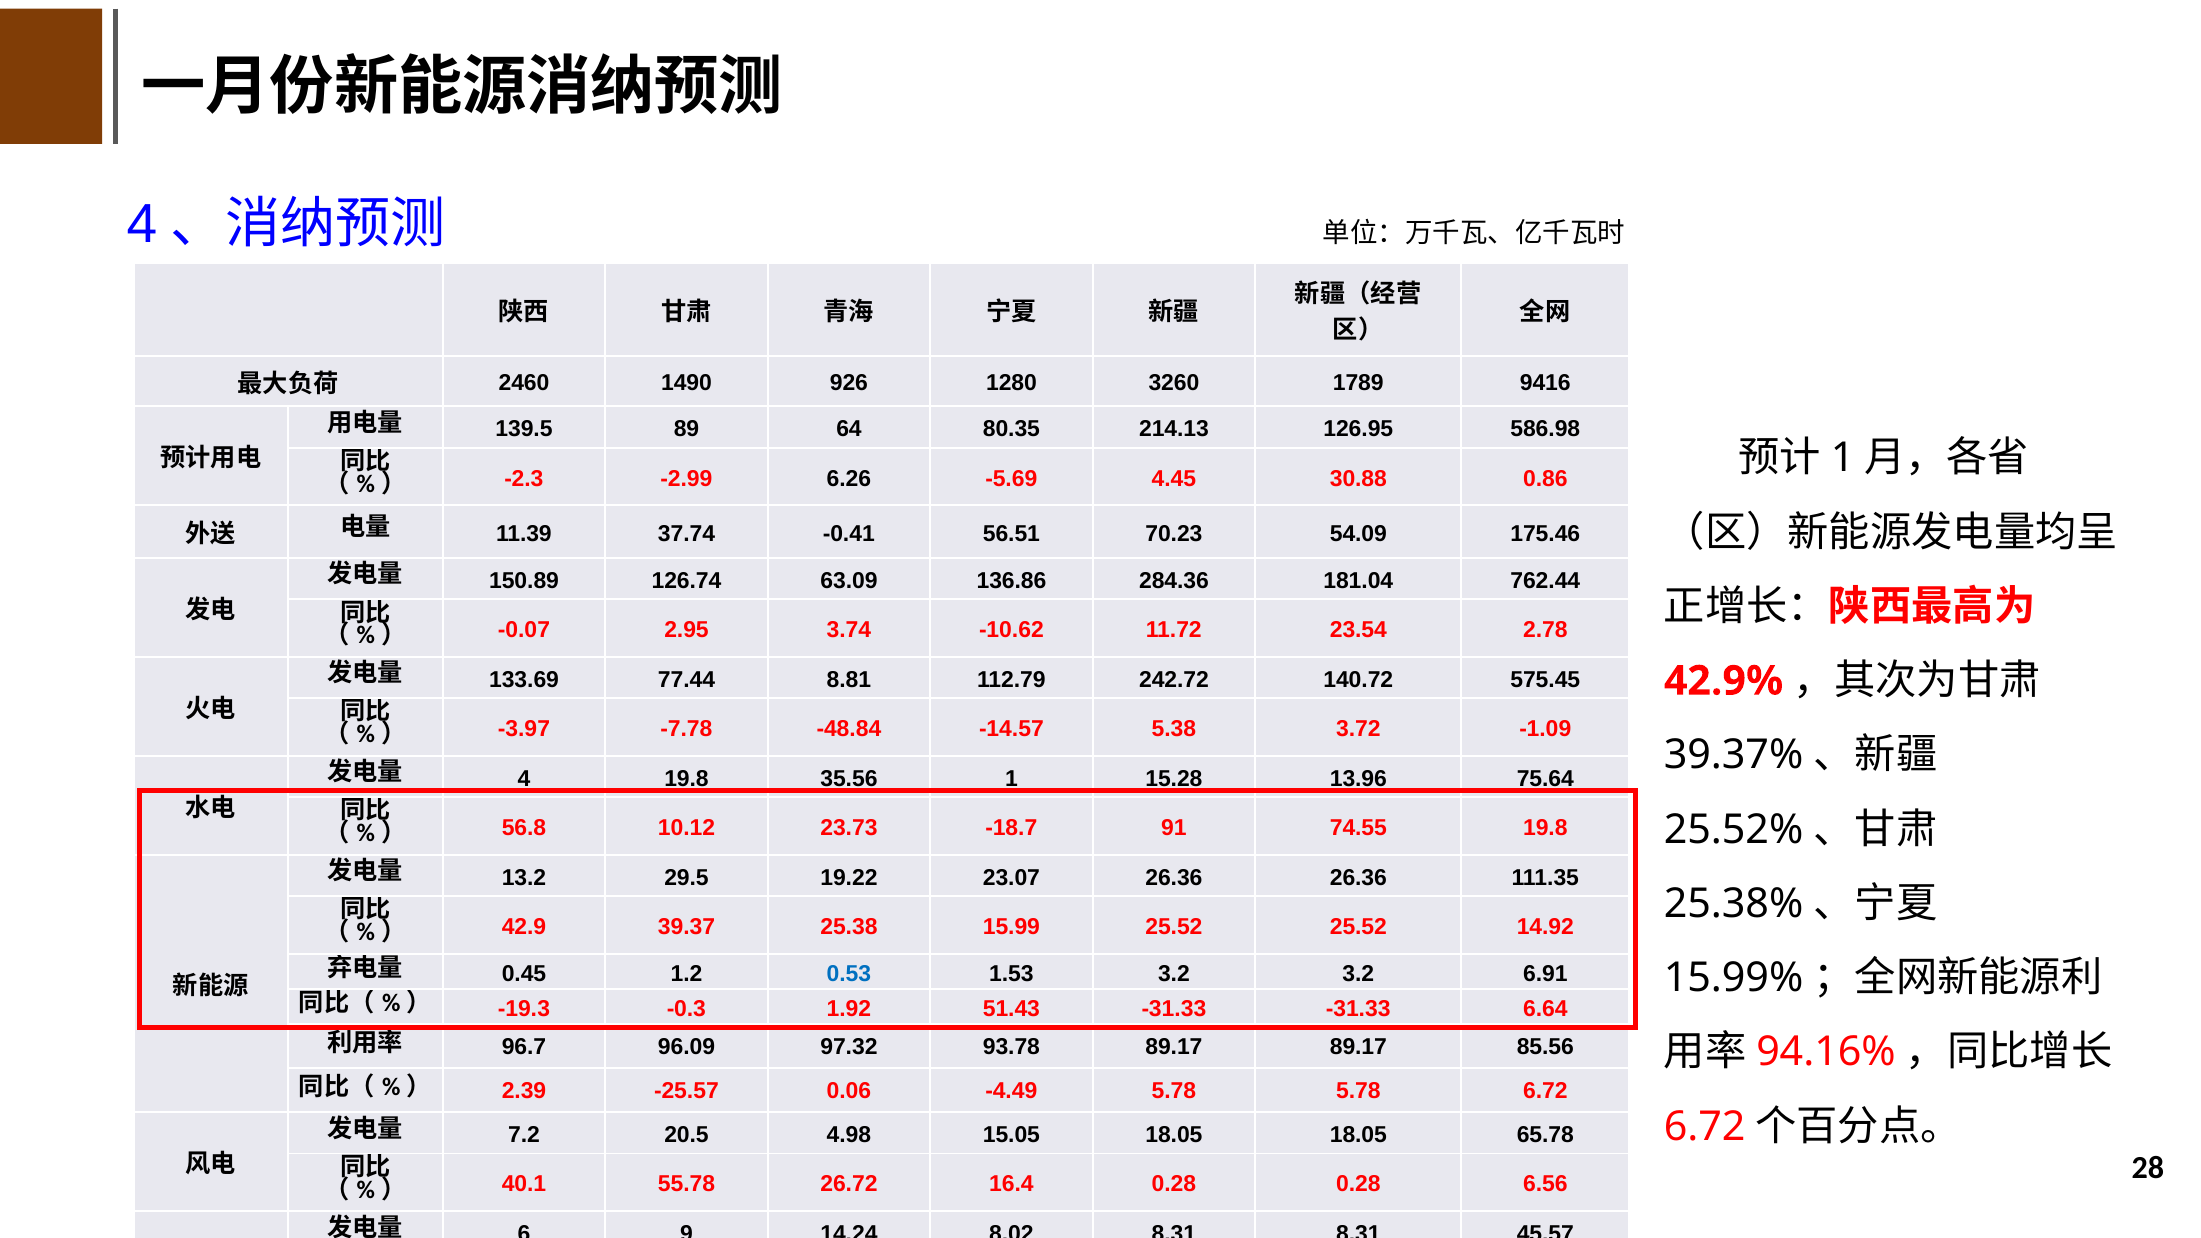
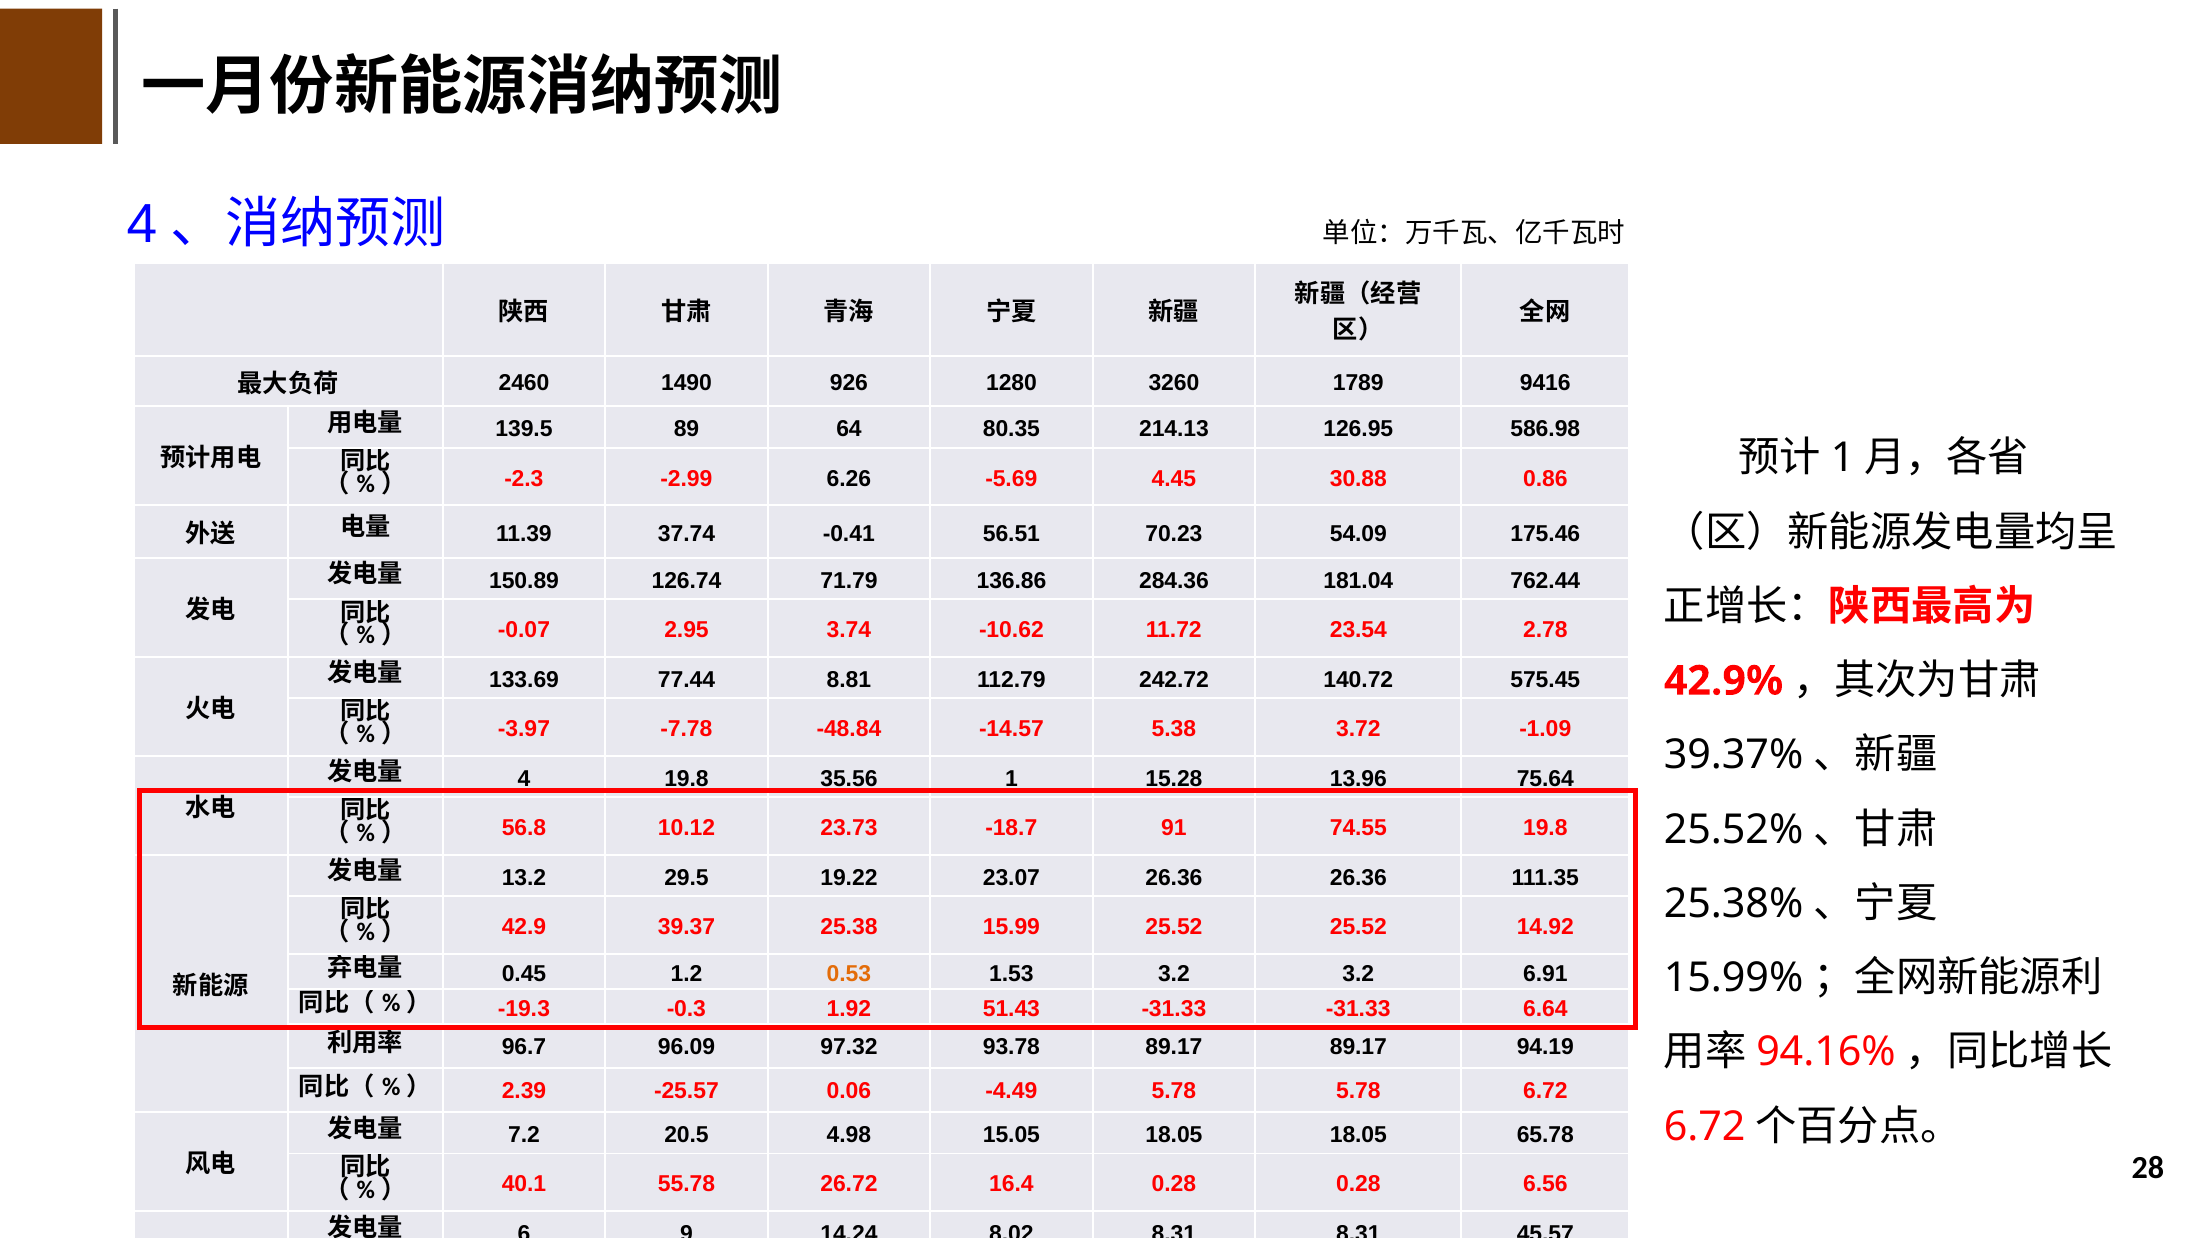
63.09: 63.09 -> 71.79
0.53 colour: blue -> orange
85.56: 85.56 -> 94.19
